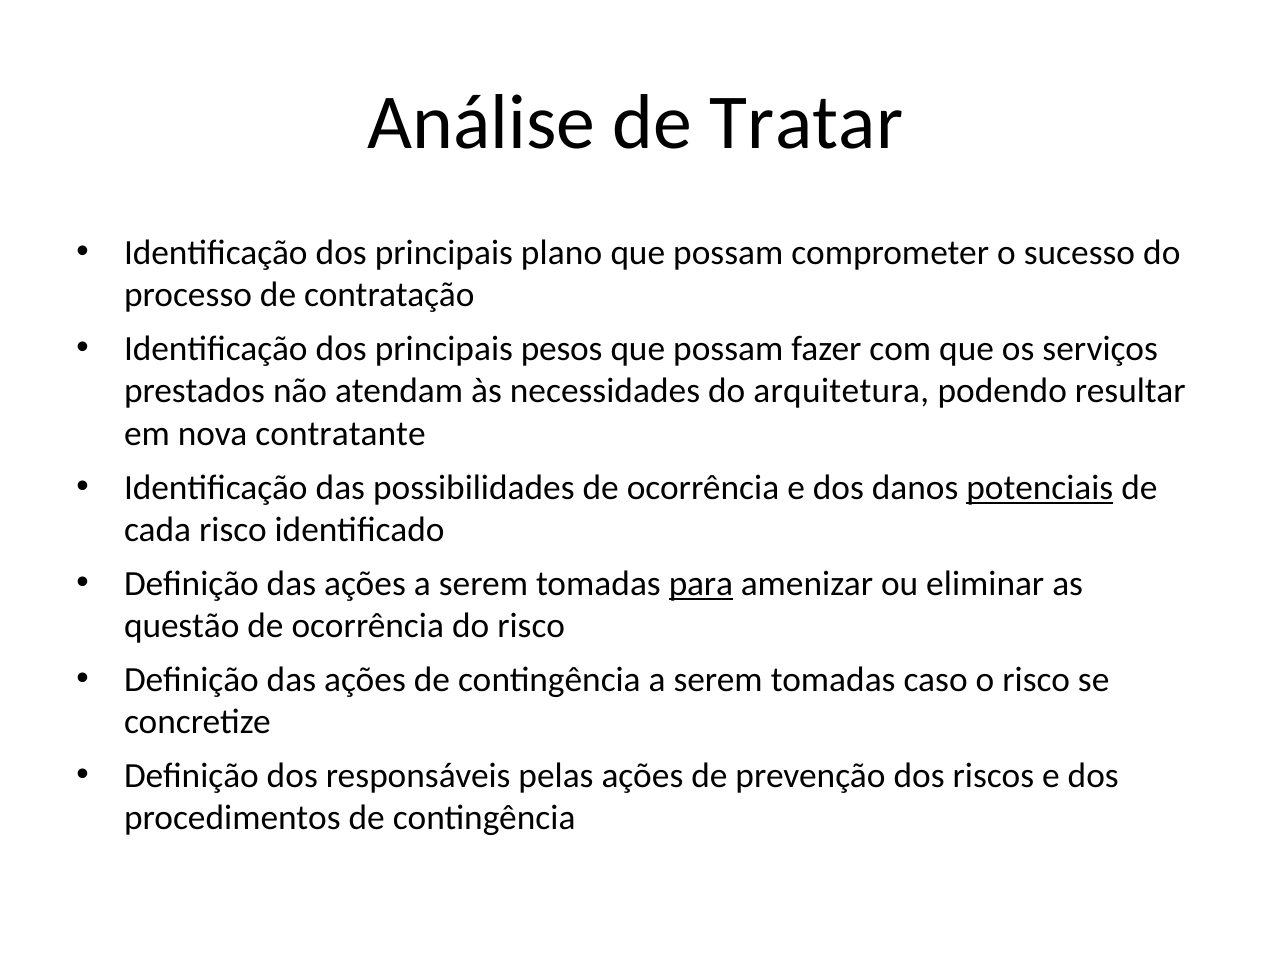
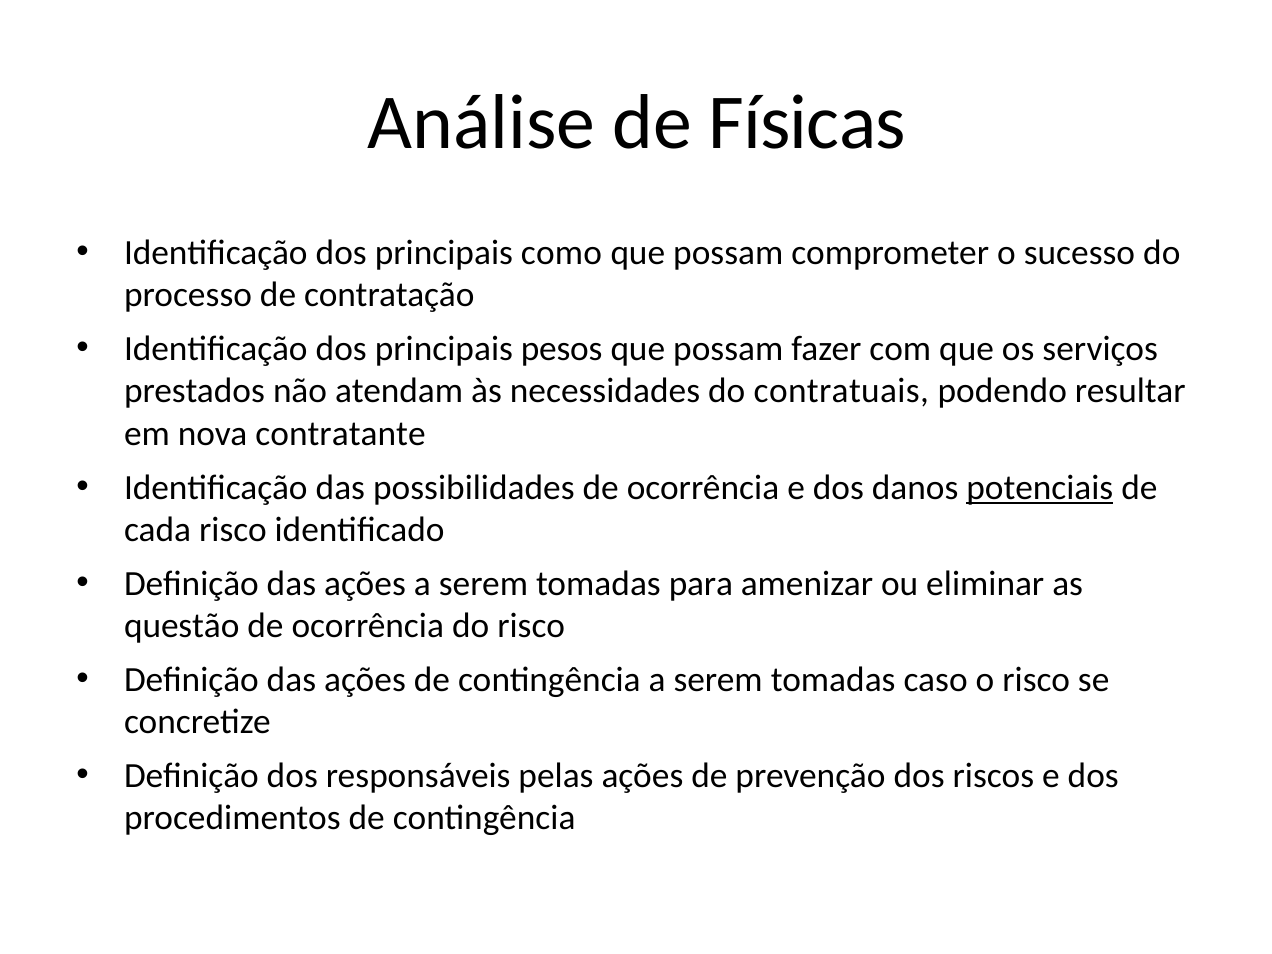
Tratar: Tratar -> Físicas
plano: plano -> como
arquitetura: arquitetura -> contratuais
para underline: present -> none
